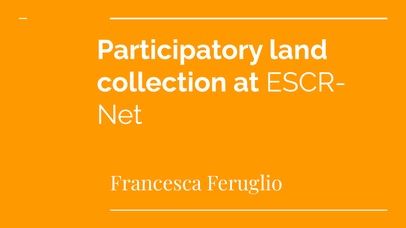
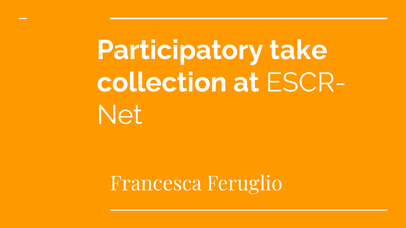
land: land -> take
